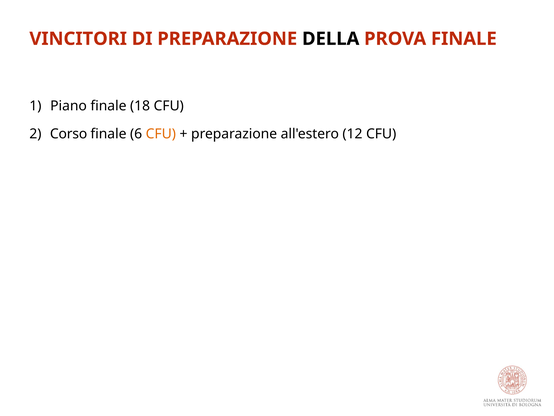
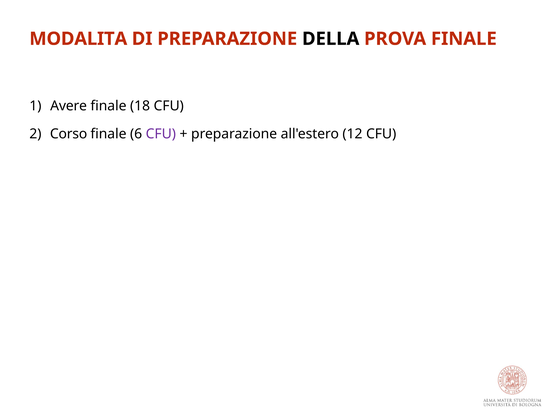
VINCITORI: VINCITORI -> MODALITA
Piano: Piano -> Avere
CFU at (161, 134) colour: orange -> purple
